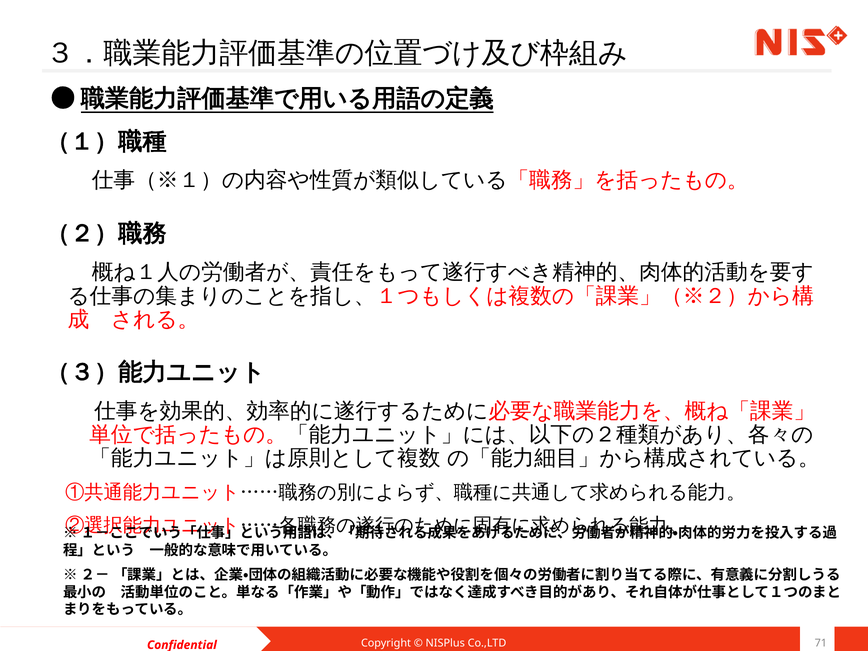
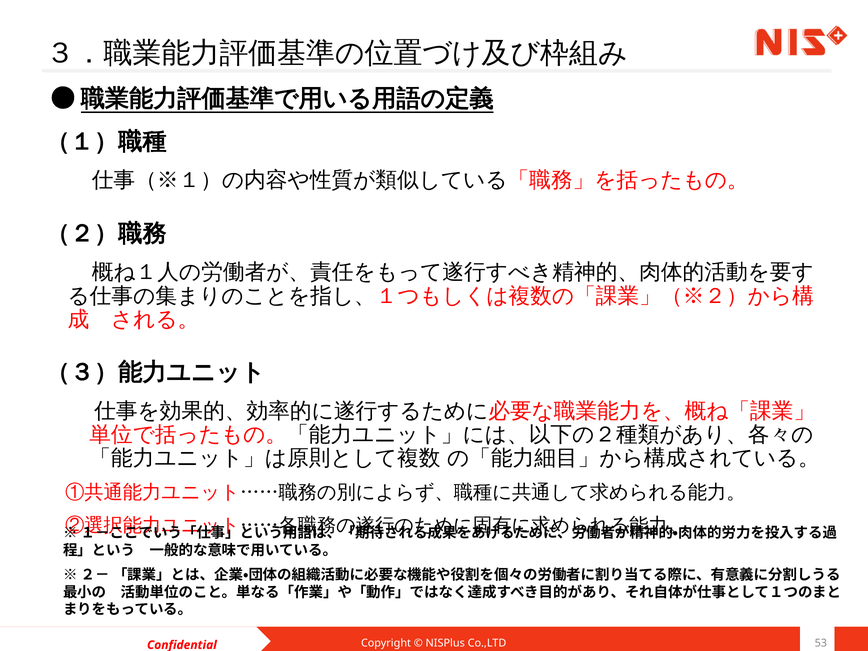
71: 71 -> 53
